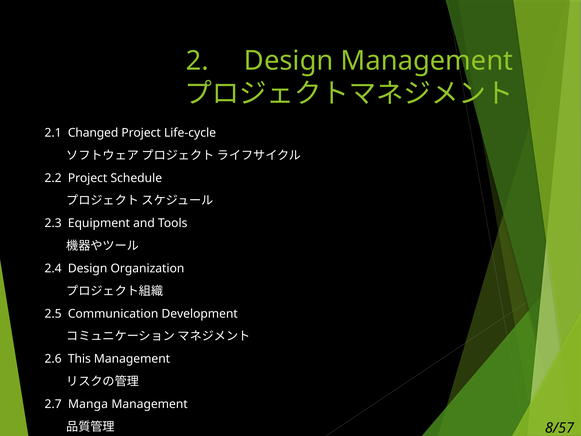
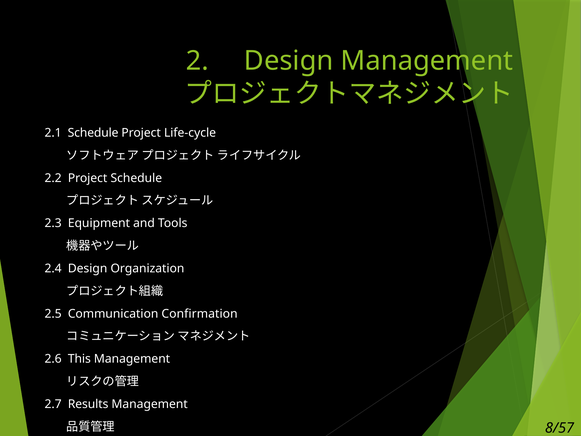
2.1 Changed: Changed -> Schedule
Development: Development -> Confirmation
Manga: Manga -> Results
